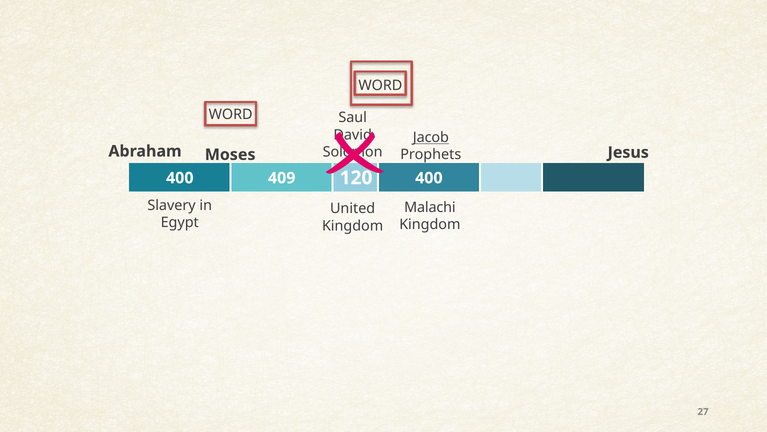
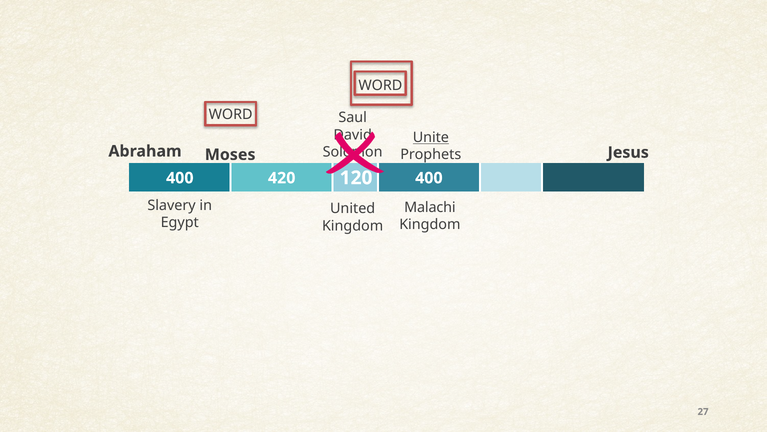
Jacob: Jacob -> Unite
409: 409 -> 420
